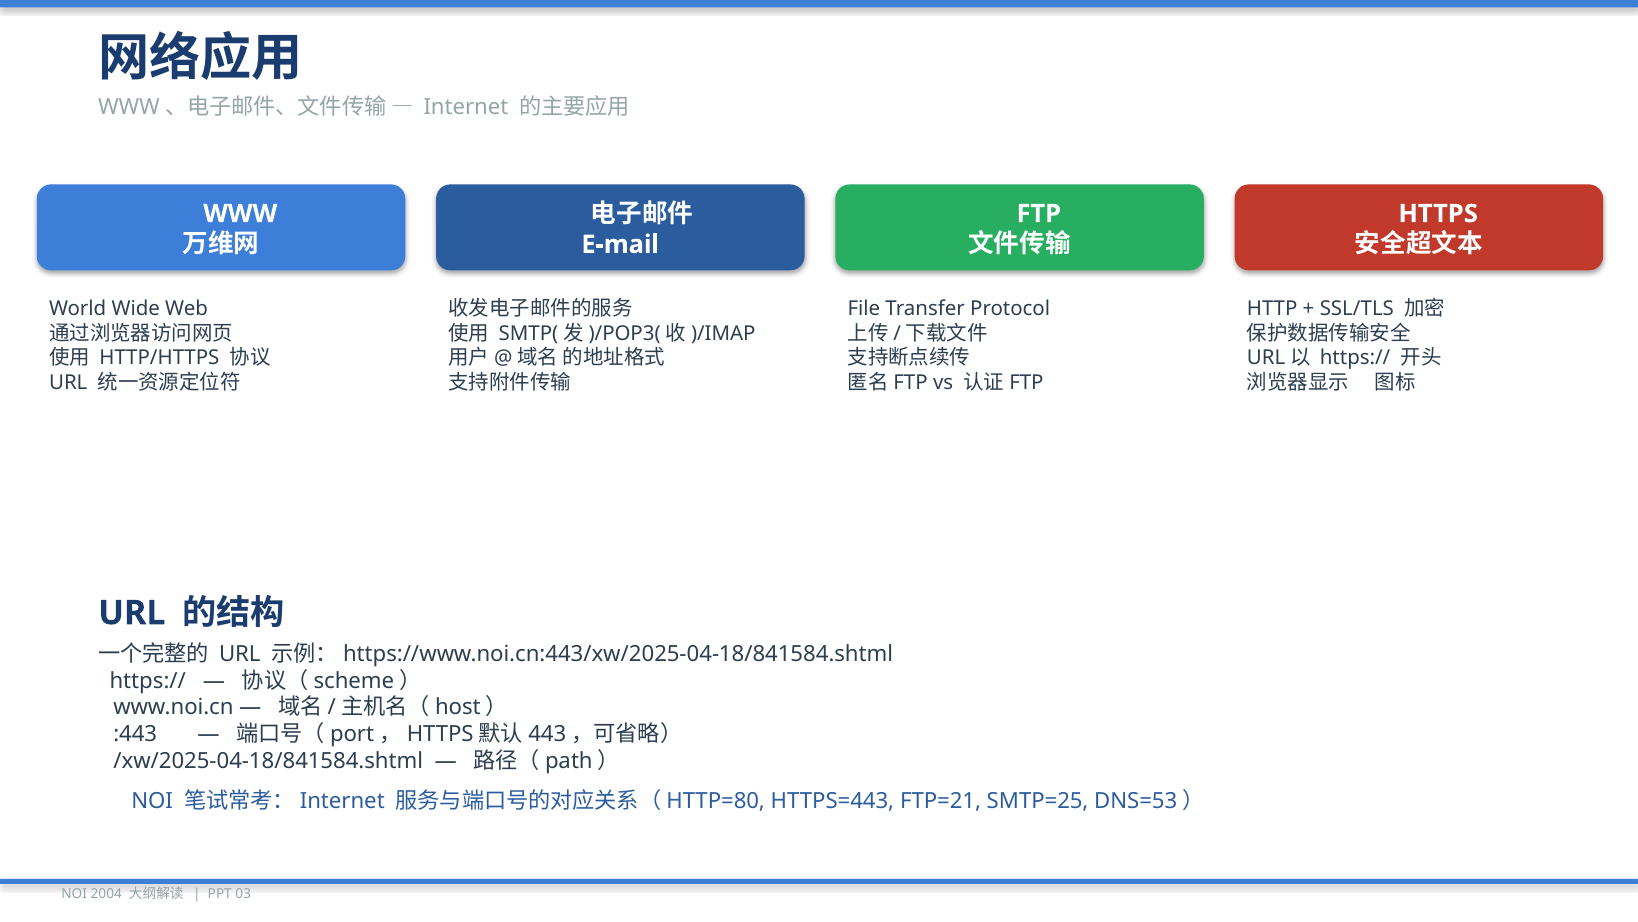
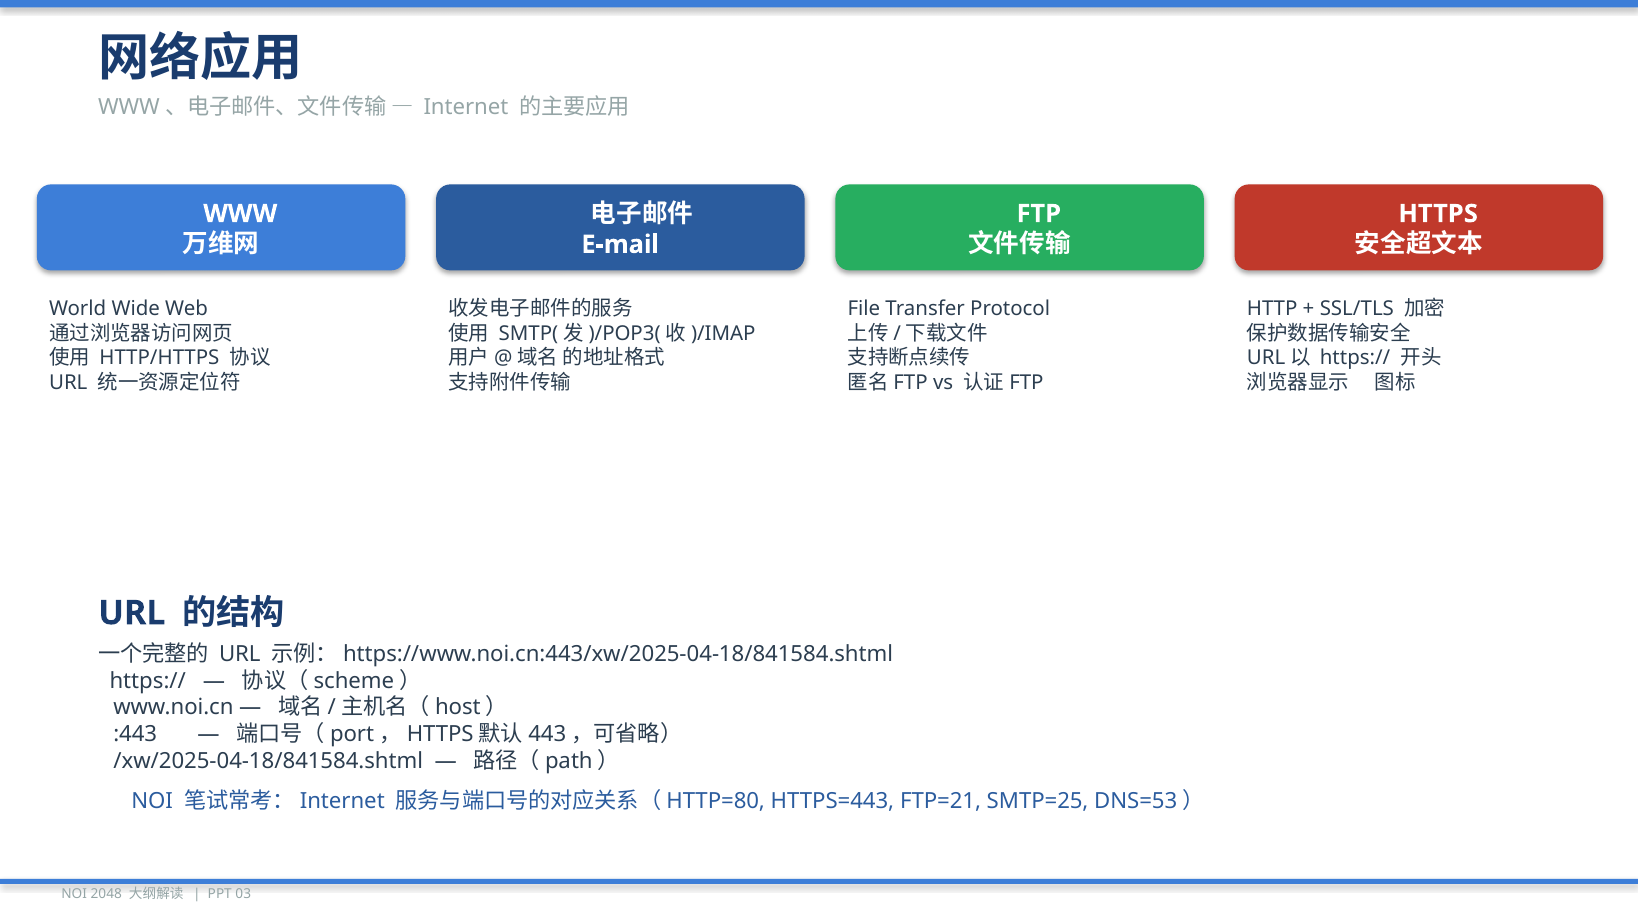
2004: 2004 -> 2048
